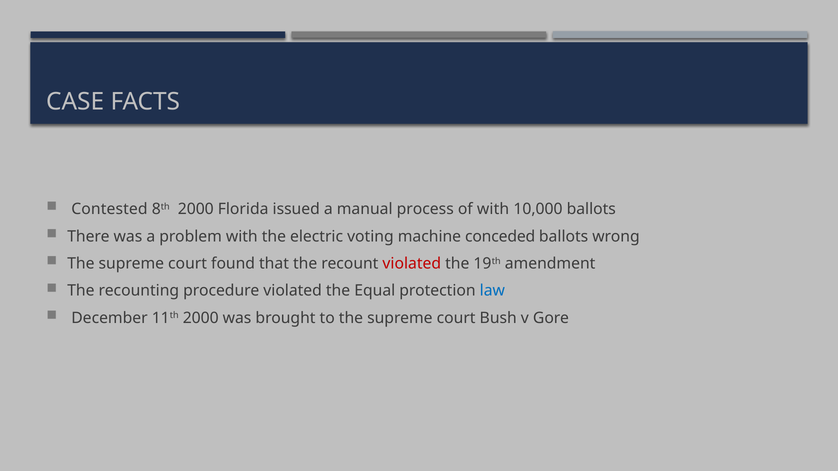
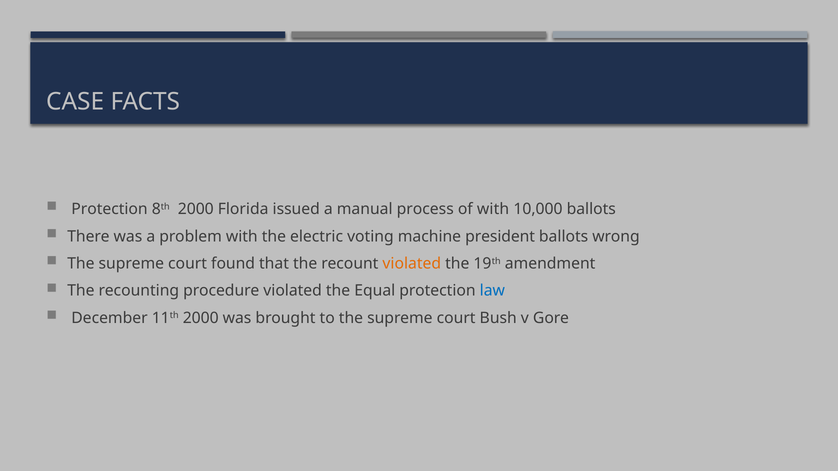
Contested at (109, 209): Contested -> Protection
conceded: conceded -> president
violated at (412, 264) colour: red -> orange
